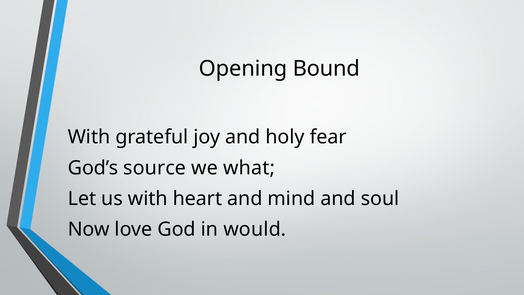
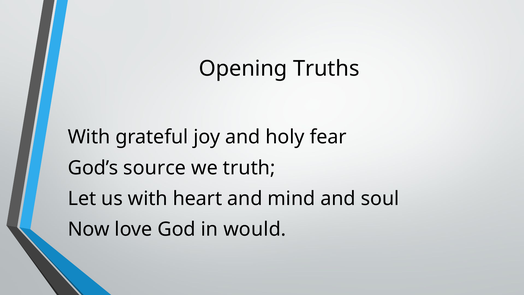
Bound: Bound -> Truths
what: what -> truth
